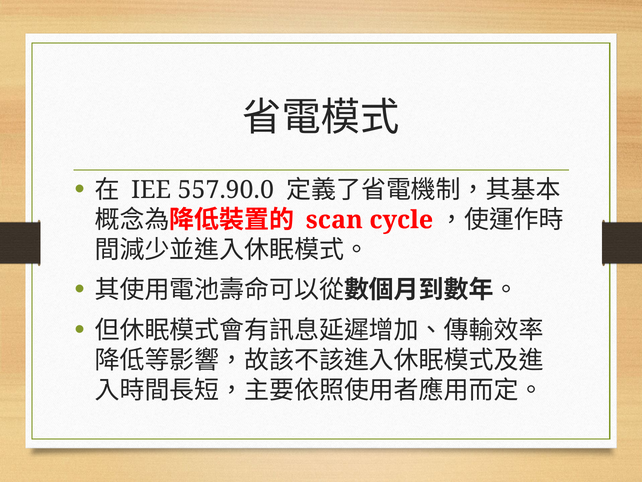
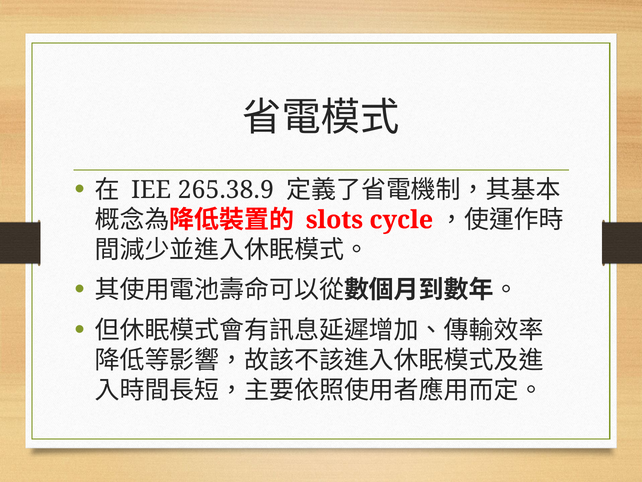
557.90.0: 557.90.0 -> 265.38.9
scan: scan -> slots
